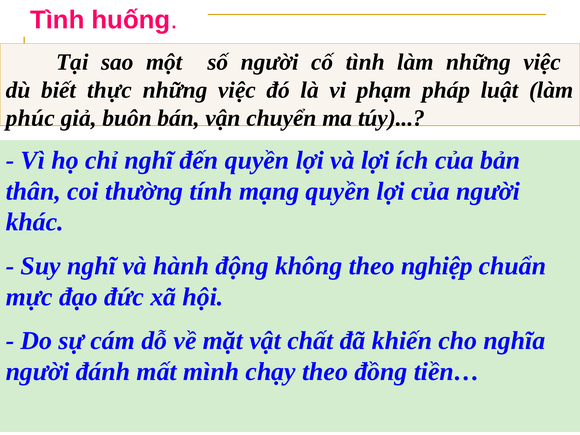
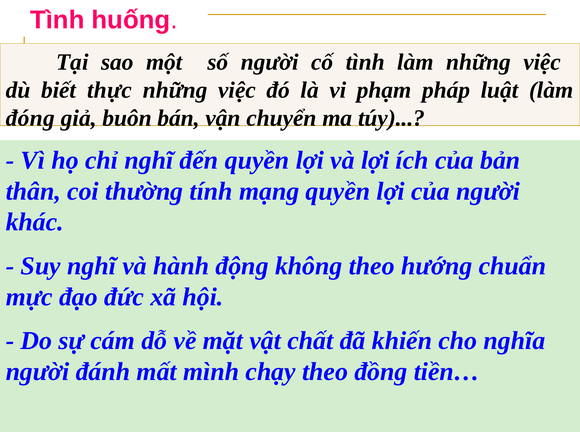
phúc: phúc -> đóng
nghiệp: nghiệp -> hướng
